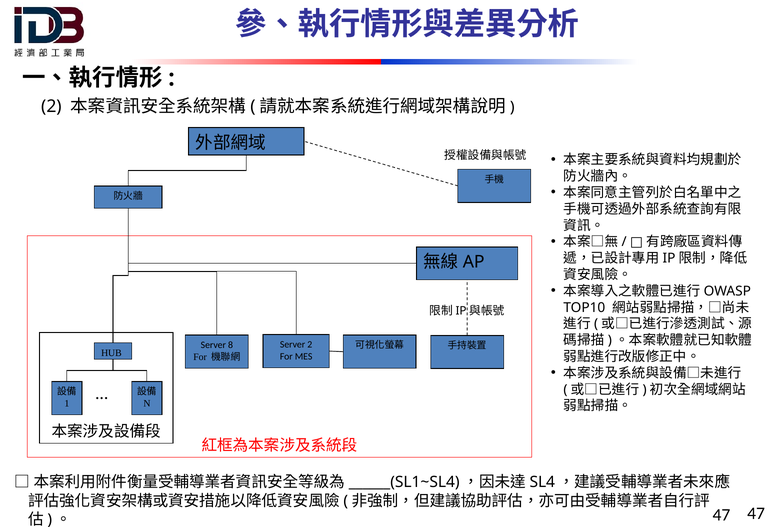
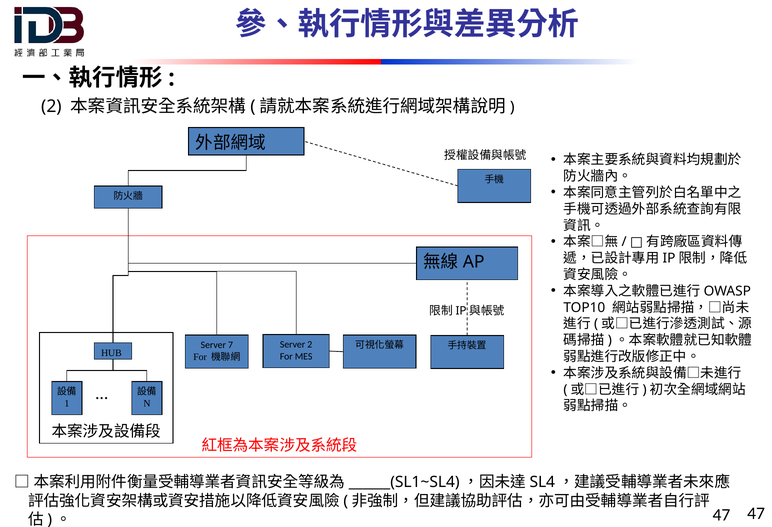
8: 8 -> 7
